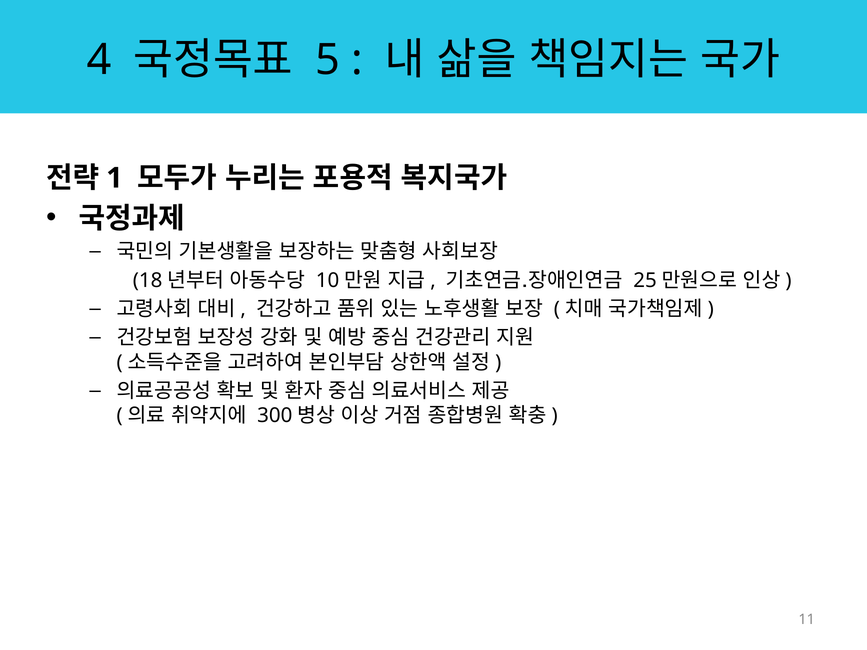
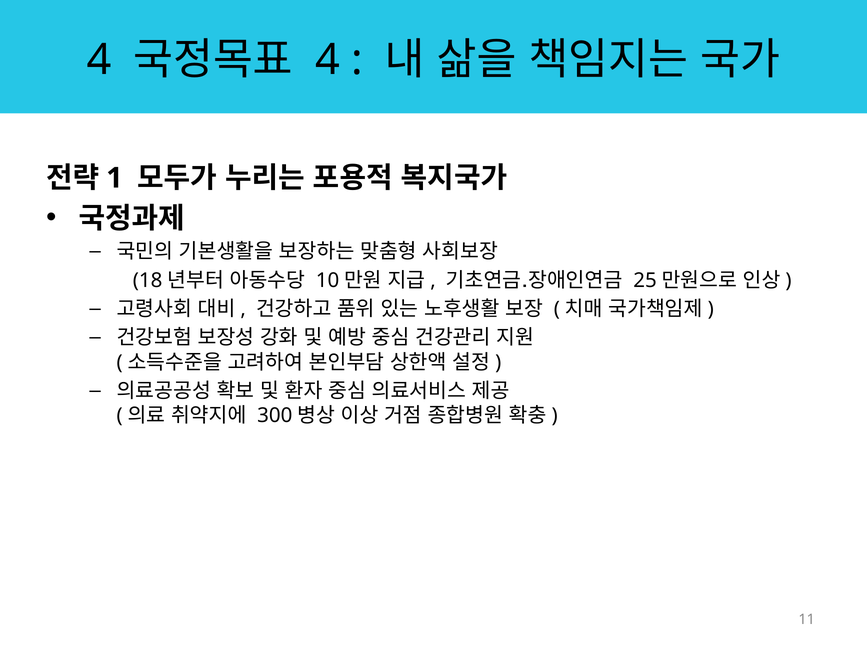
5 at (328, 60): 5 -> 4
